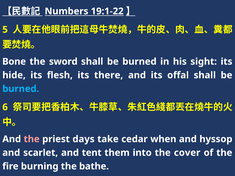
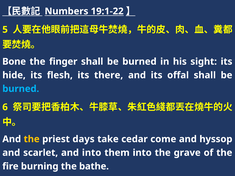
sword: sword -> finger
the at (32, 139) colour: pink -> yellow
when: when -> come
and tent: tent -> into
cover: cover -> grave
